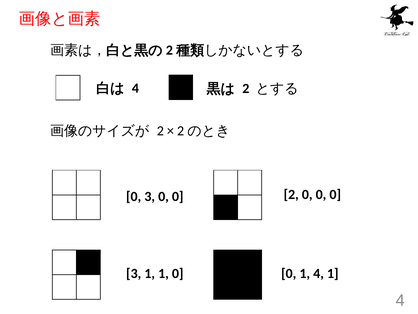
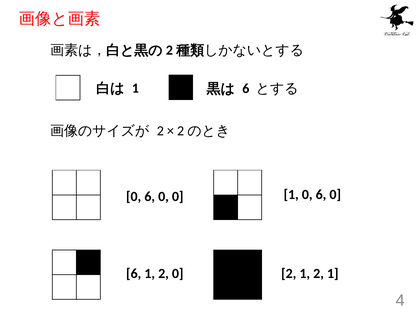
4 at (135, 88): 4 -> 1
2 at (246, 88): 2 -> 6
2 at (291, 194): 2 -> 1
0 at (321, 194): 0 -> 6
3 at (150, 196): 3 -> 6
3 at (134, 273): 3 -> 6
1 at (163, 273): 1 -> 2
0 at (289, 273): 0 -> 2
4 at (319, 273): 4 -> 2
